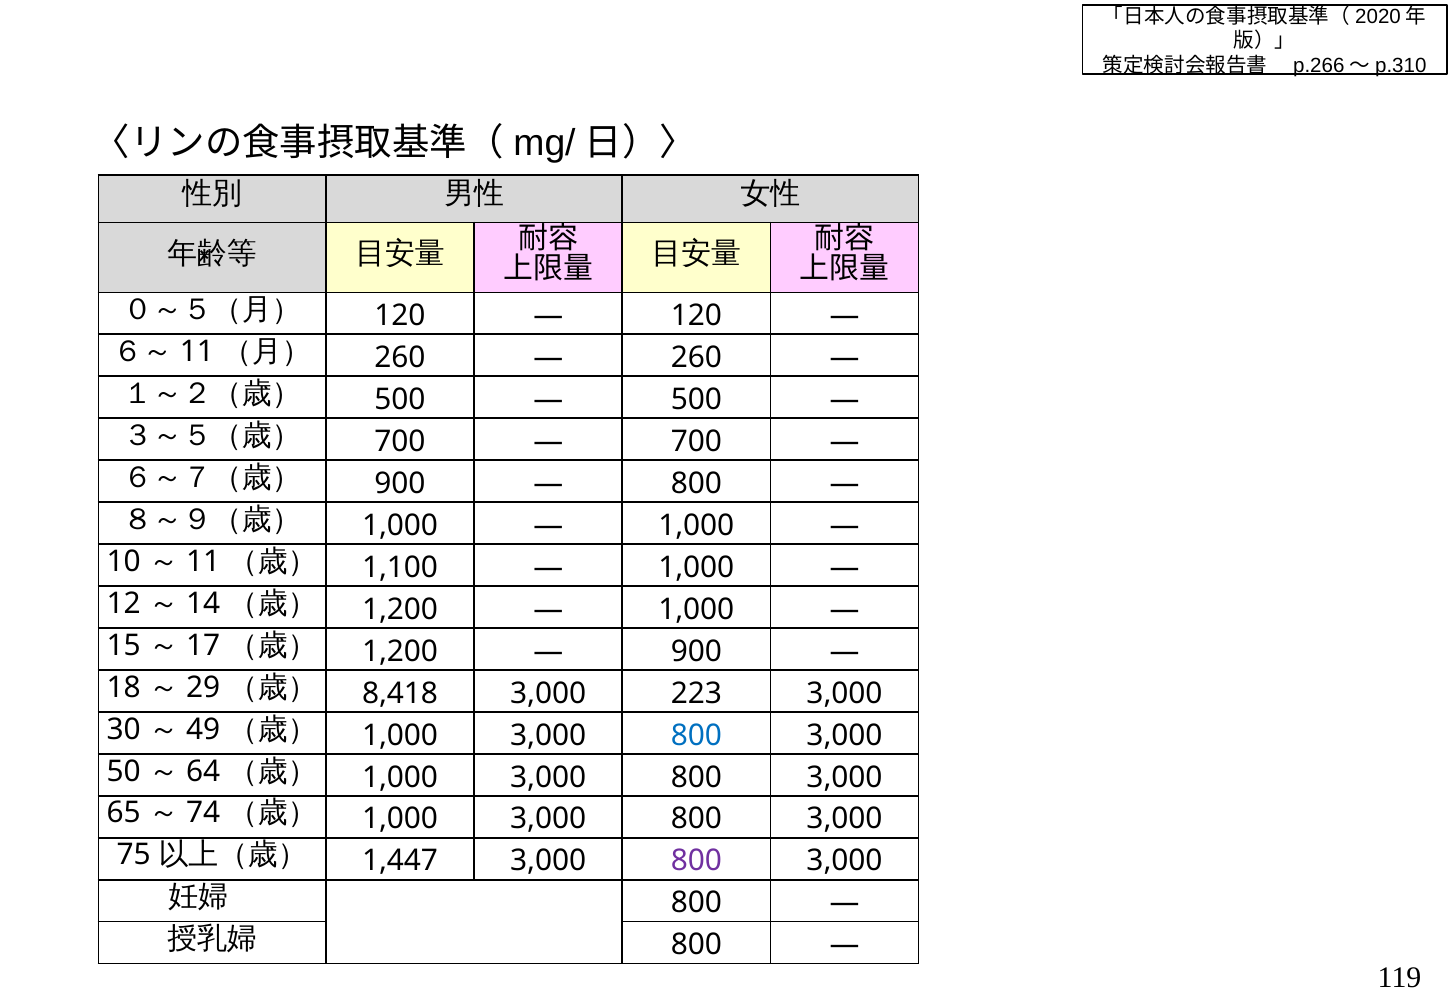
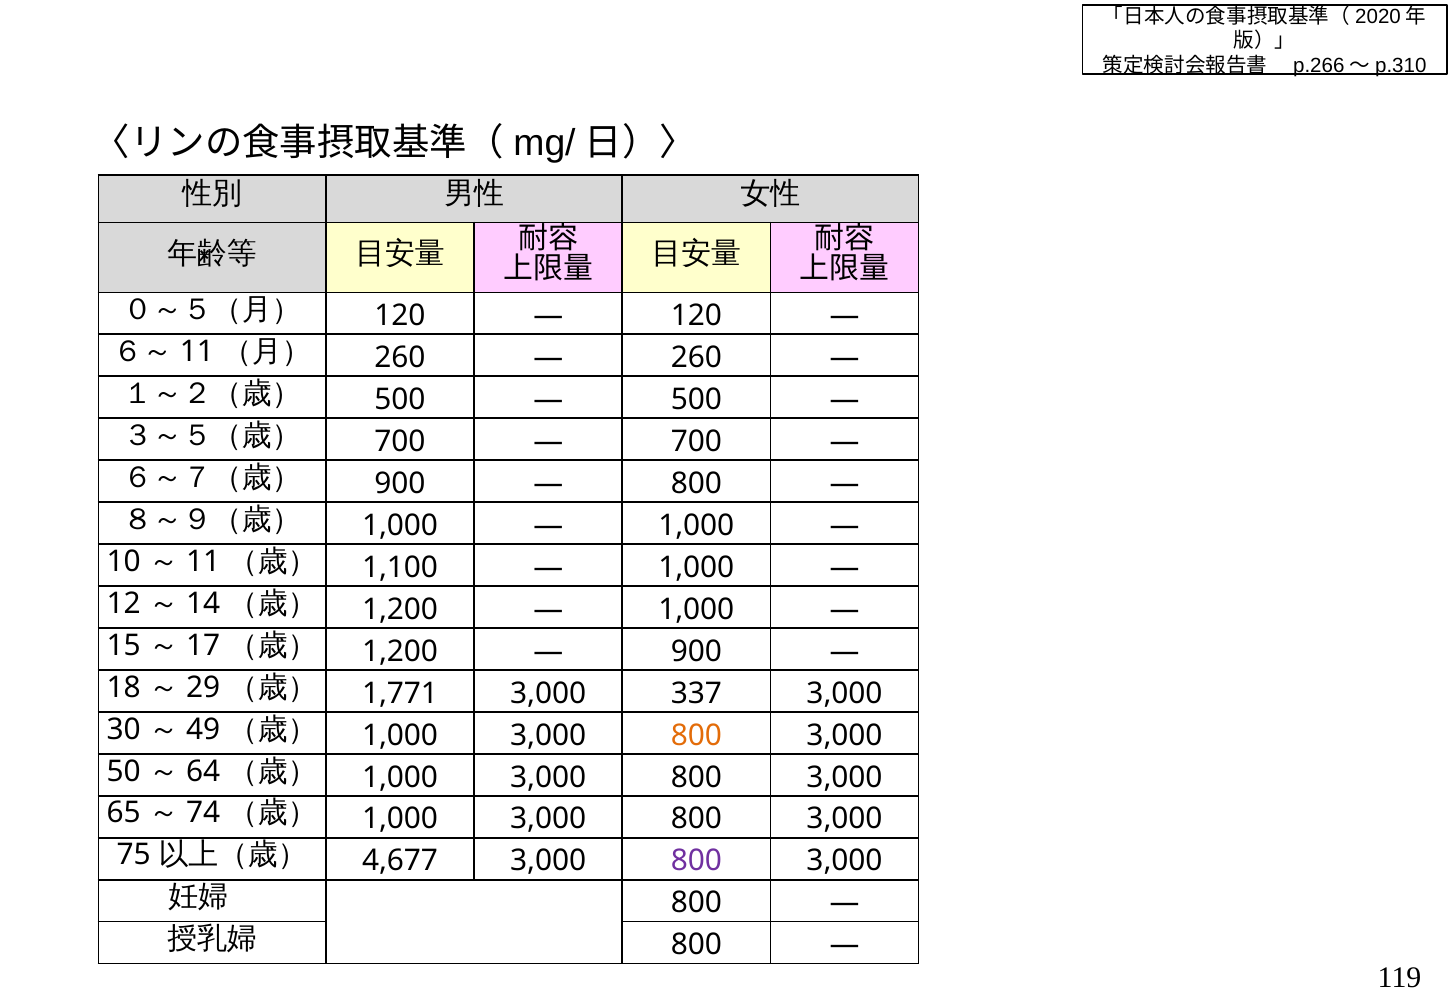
8,418: 8,418 -> 1,771
223: 223 -> 337
800 at (696, 735) colour: blue -> orange
1,447: 1,447 -> 4,677
